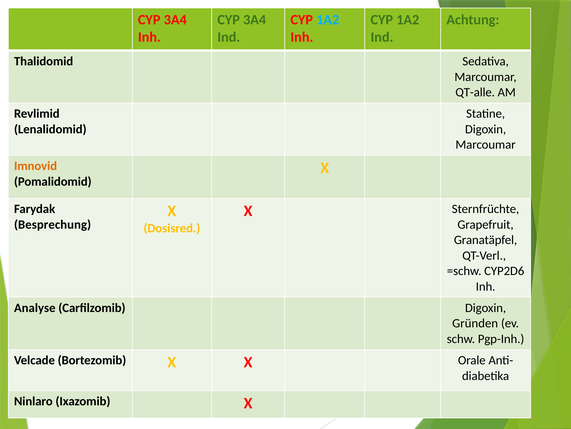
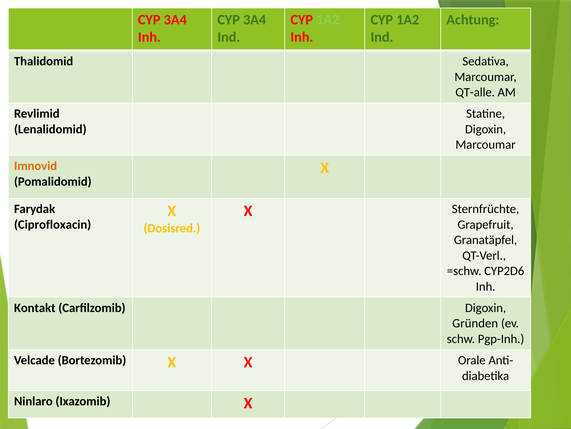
1A2 at (328, 20) colour: light blue -> light green
Besprechung: Besprechung -> Ciprofloxacin
Analyse: Analyse -> Kontakt
